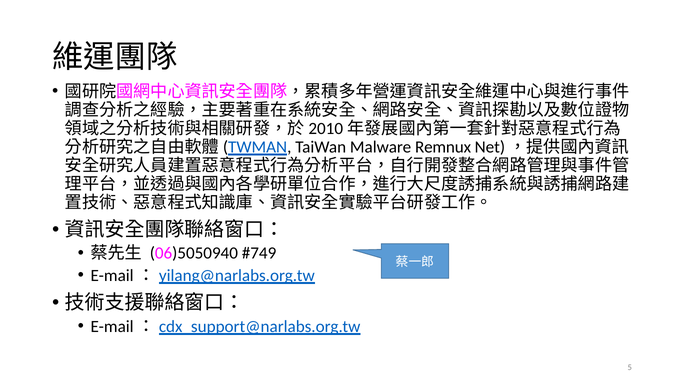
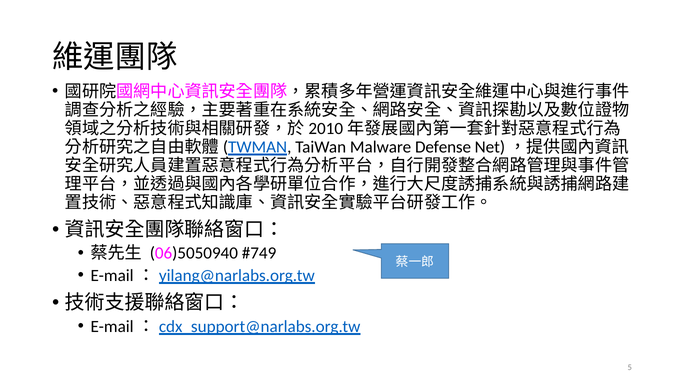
Remnux: Remnux -> Defense
